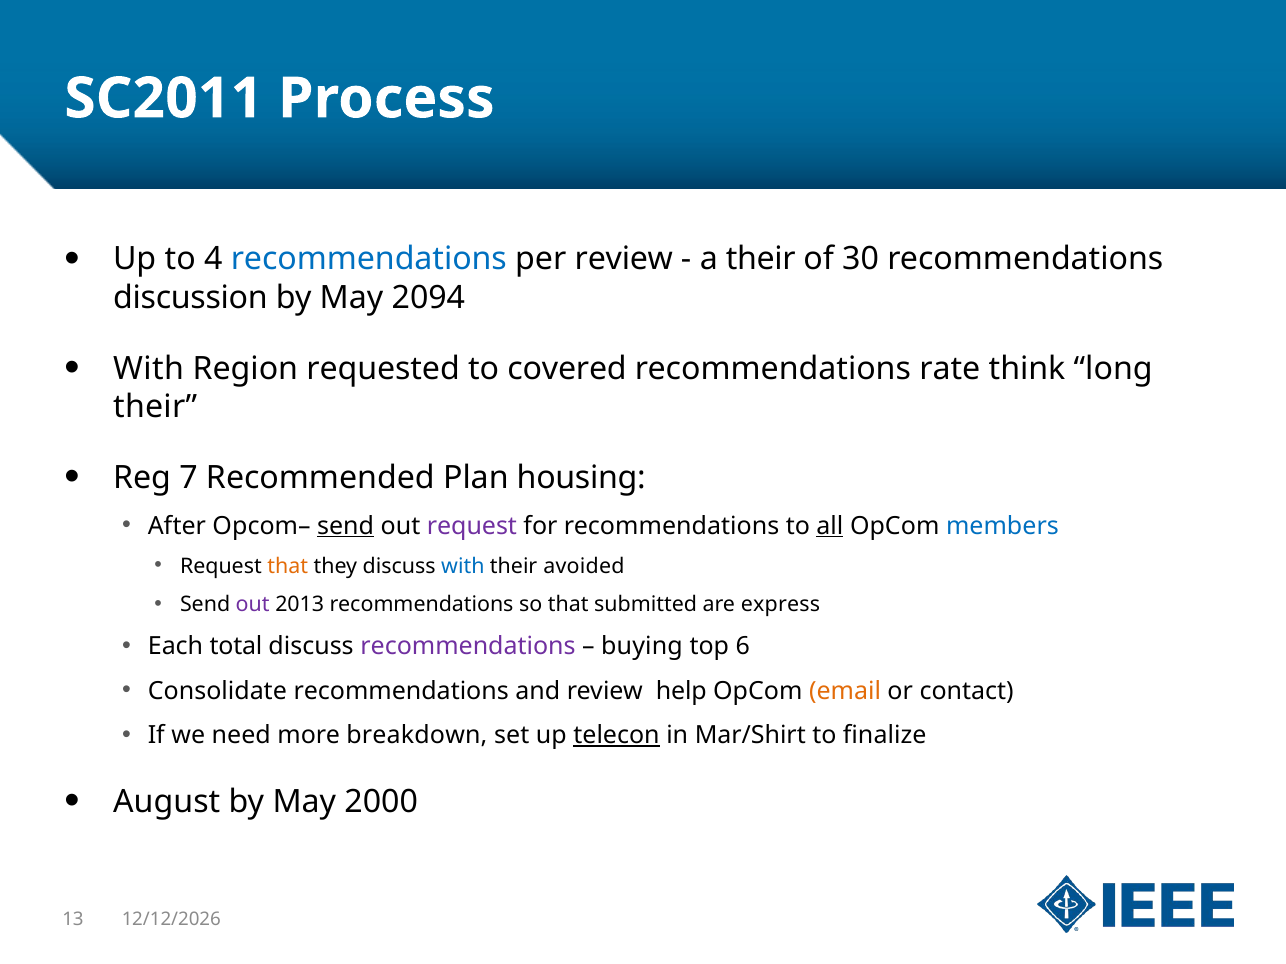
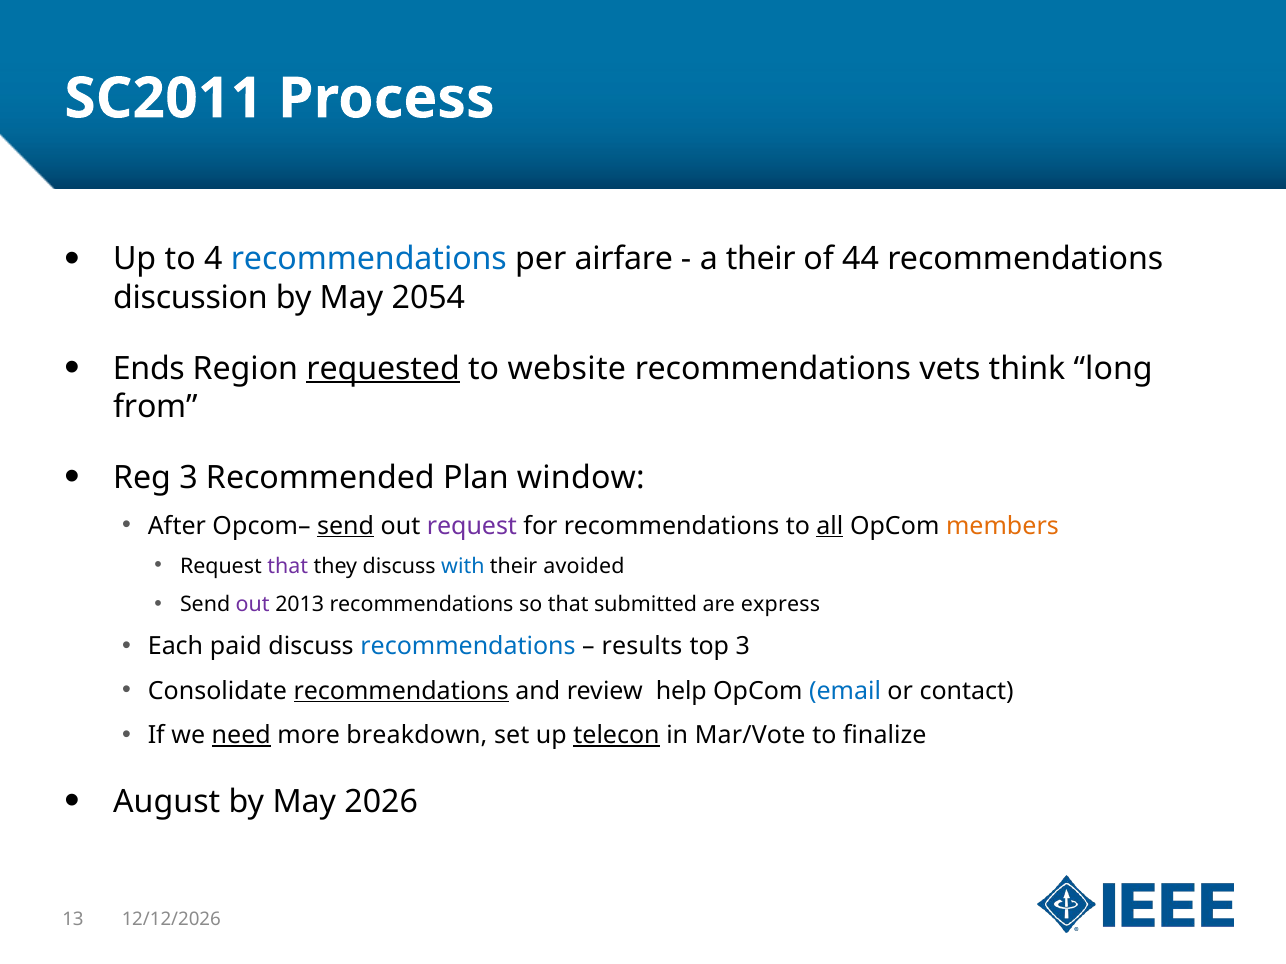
per review: review -> airfare
30: 30 -> 44
2094: 2094 -> 2054
With at (149, 369): With -> Ends
requested underline: none -> present
covered: covered -> website
rate: rate -> vets
their at (155, 407): their -> from
Reg 7: 7 -> 3
housing: housing -> window
members colour: blue -> orange
that at (288, 566) colour: orange -> purple
total: total -> paid
recommendations at (468, 647) colour: purple -> blue
buying: buying -> results
top 6: 6 -> 3
recommendations at (401, 691) underline: none -> present
email colour: orange -> blue
need underline: none -> present
Mar/Shirt: Mar/Shirt -> Mar/Vote
2000: 2000 -> 2026
